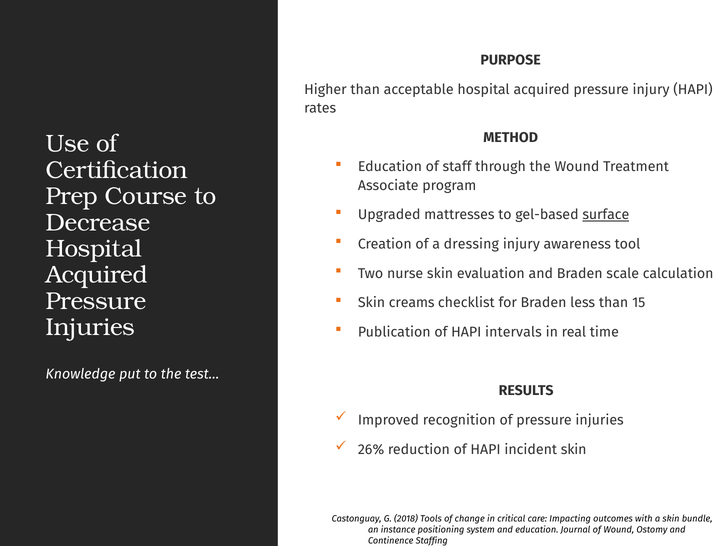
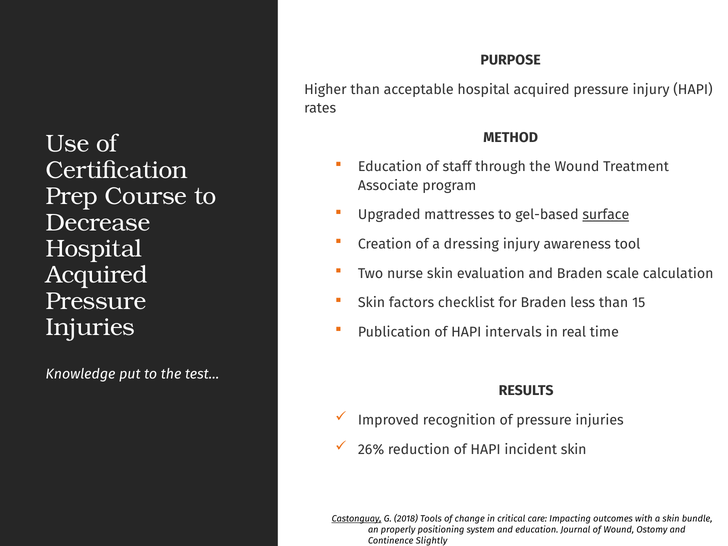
creams: creams -> factors
Castonguay underline: none -> present
instance: instance -> properly
Staffing: Staffing -> Slightly
